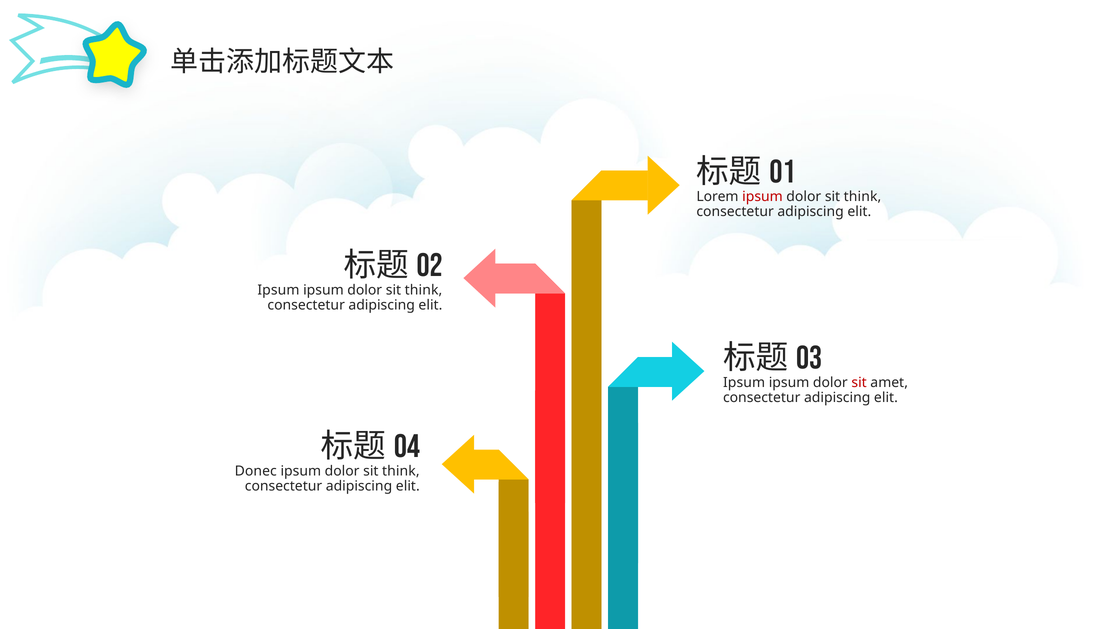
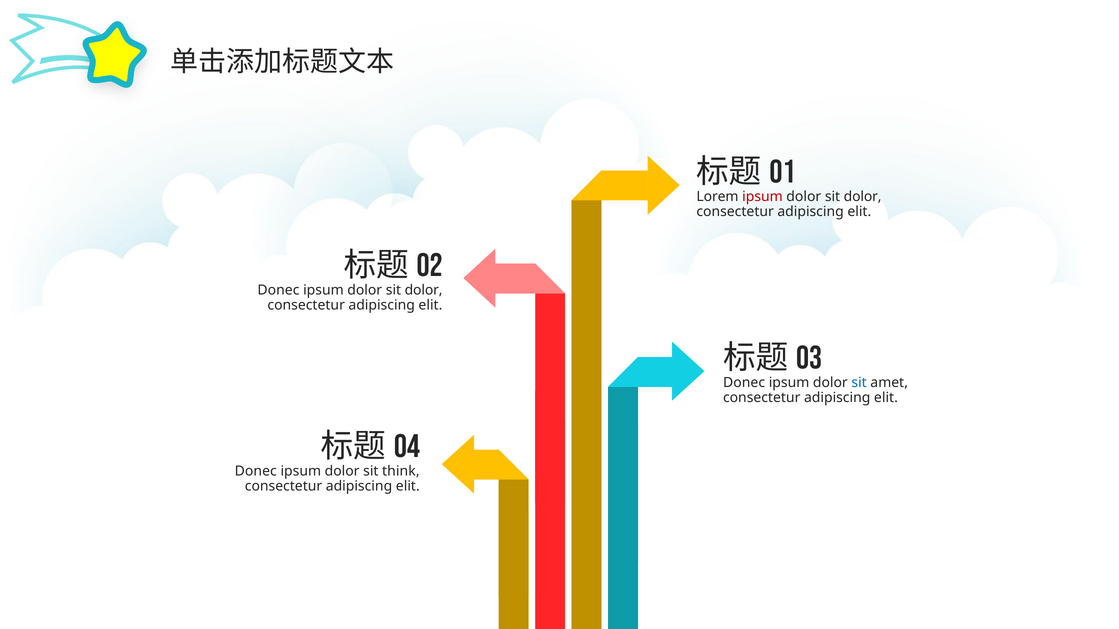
think at (863, 197): think -> dolor
Ipsum at (278, 290): Ipsum -> Donec
think at (424, 290): think -> dolor
Ipsum at (744, 383): Ipsum -> Donec
sit at (859, 383) colour: red -> blue
